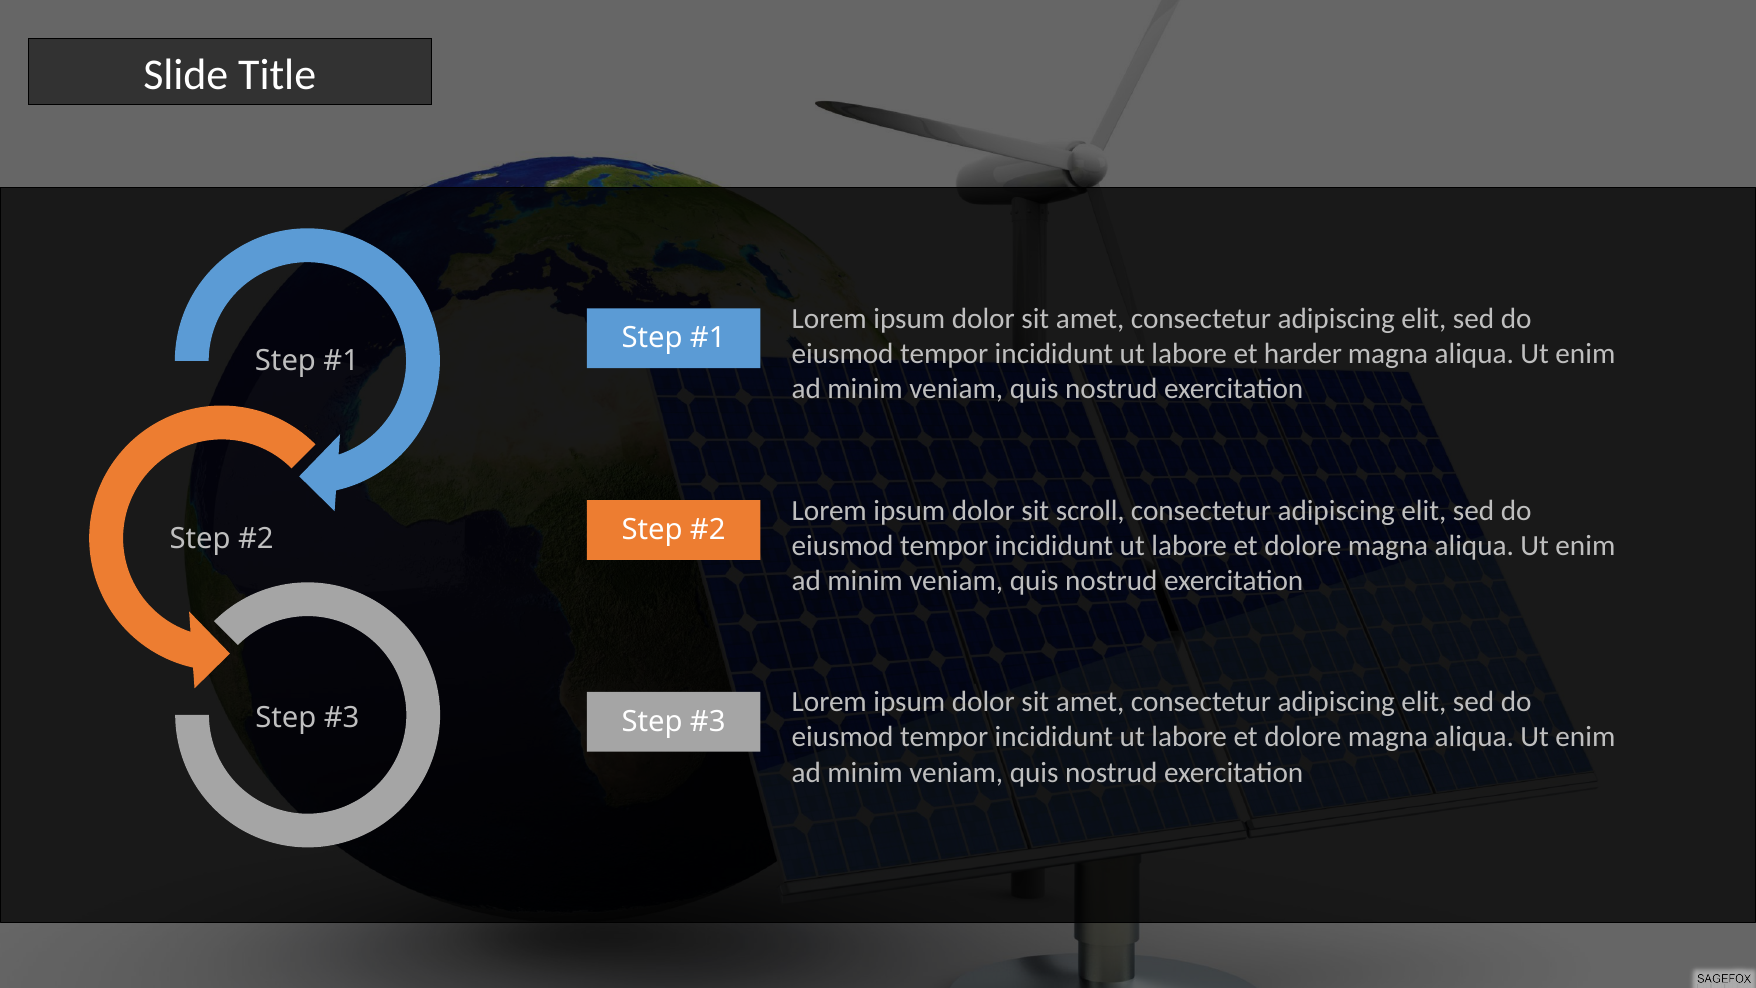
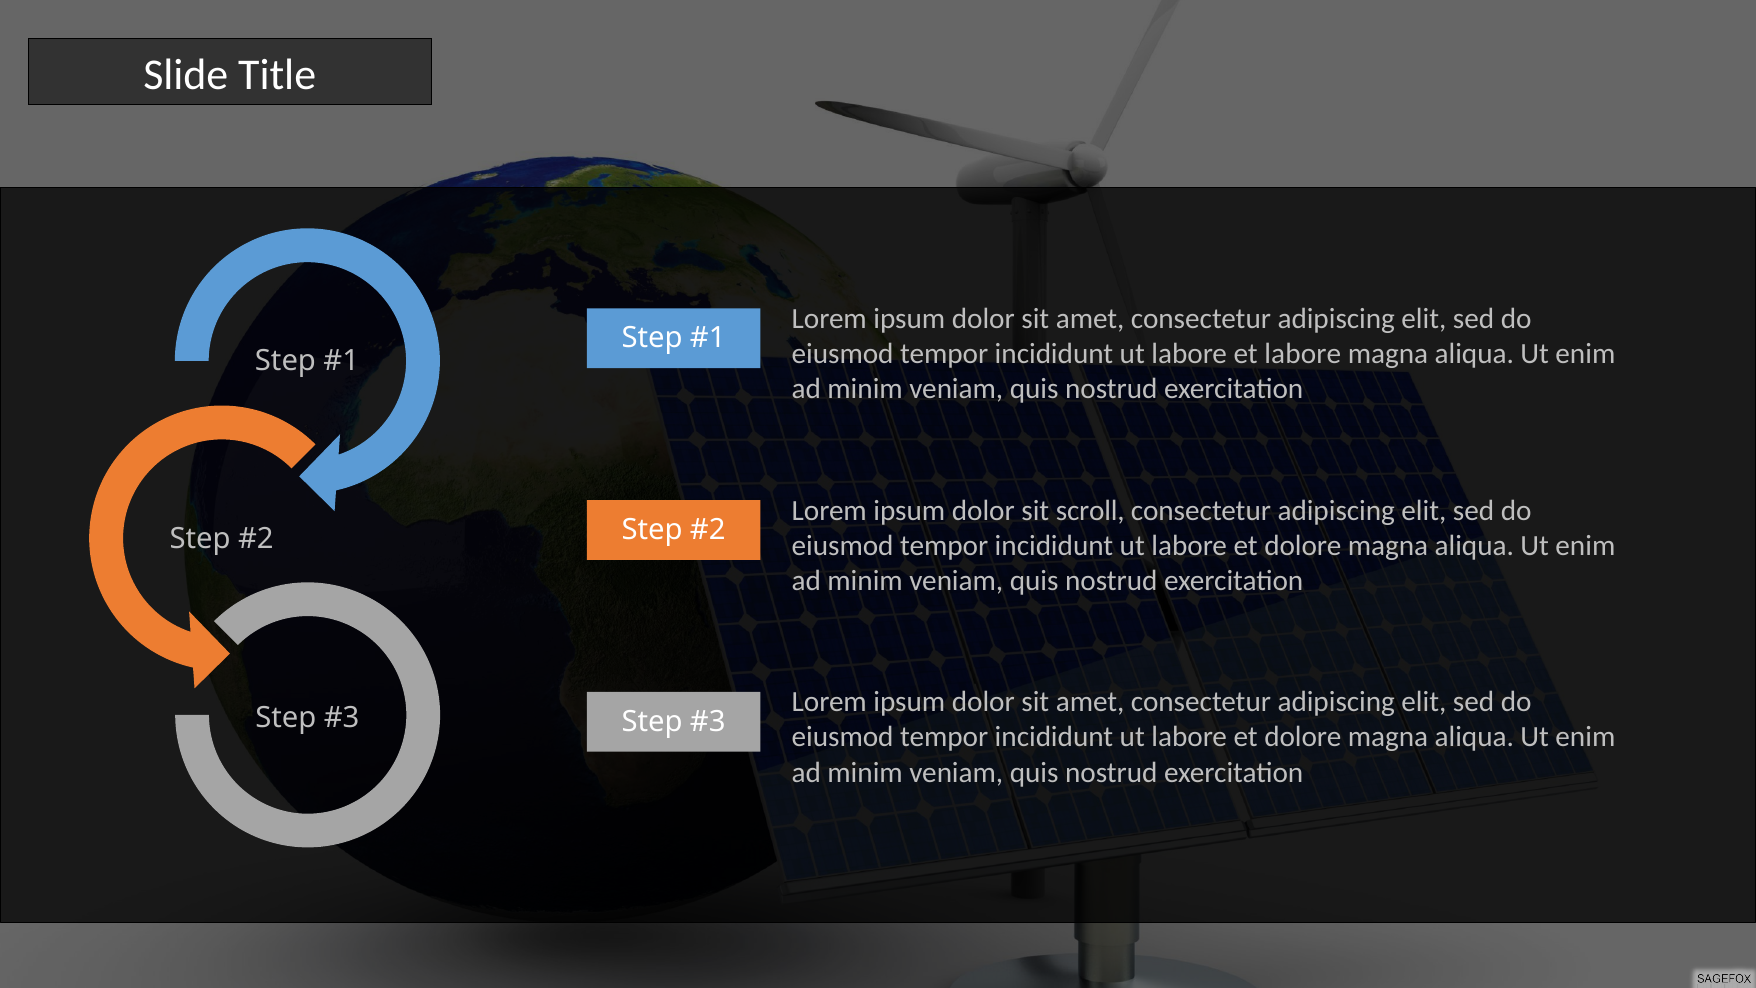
et harder: harder -> labore
